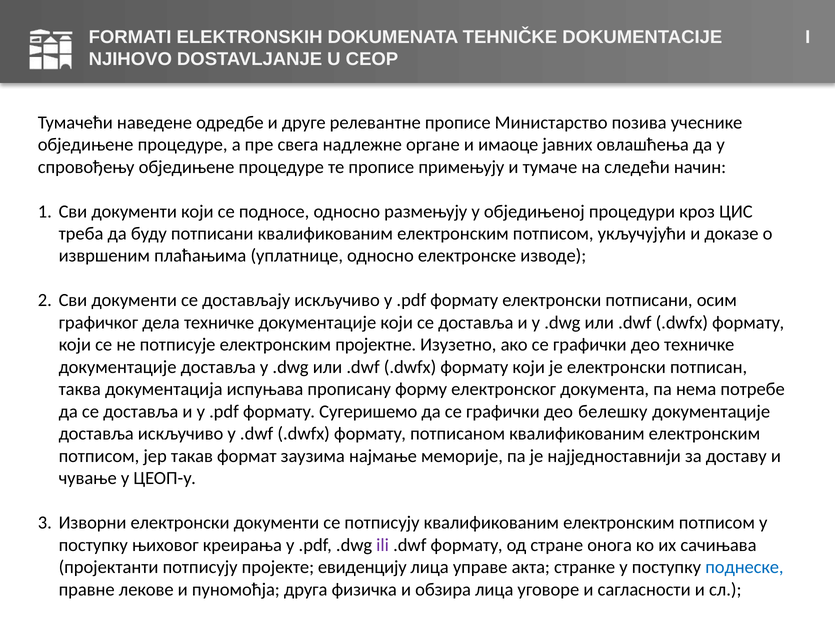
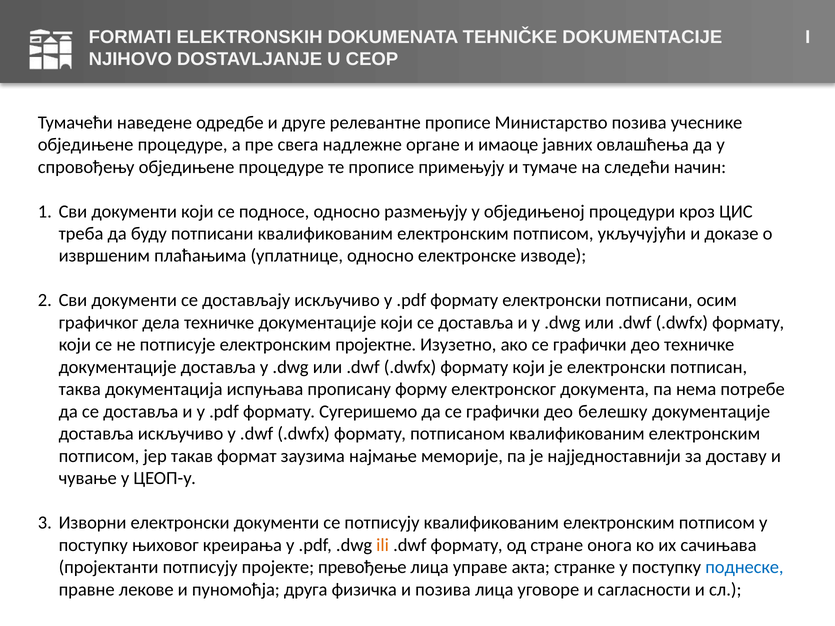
ili colour: purple -> orange
евиденцију: евиденцију -> превођење
и обзира: обзира -> позива
